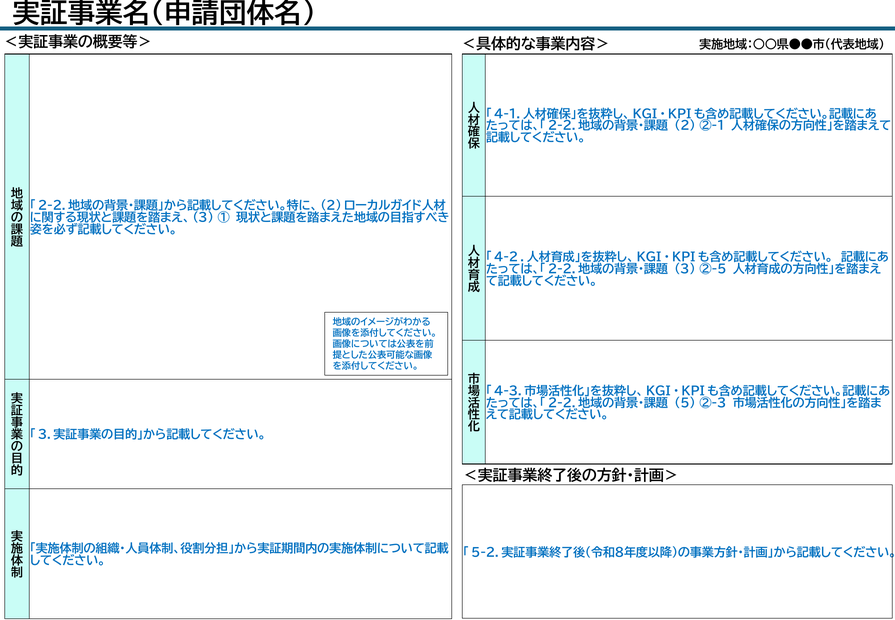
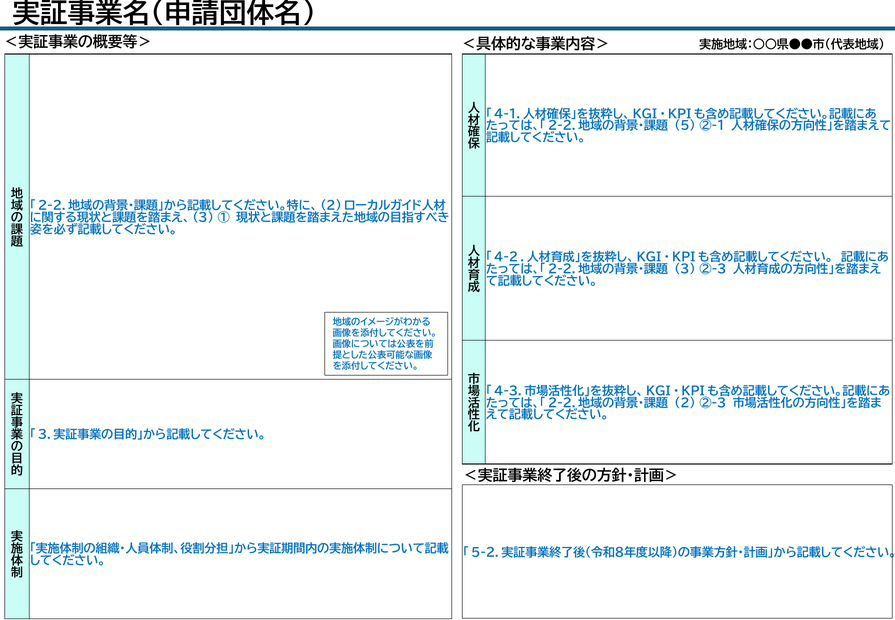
2: 2 -> 5
3 ②-5: ②-5 -> ②-3
5: 5 -> 2
